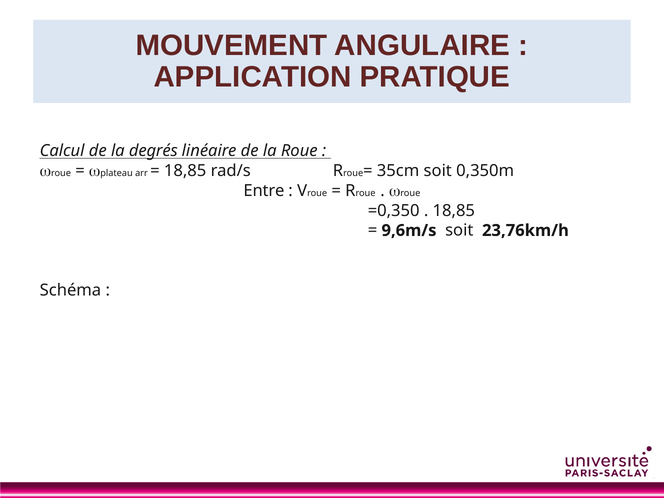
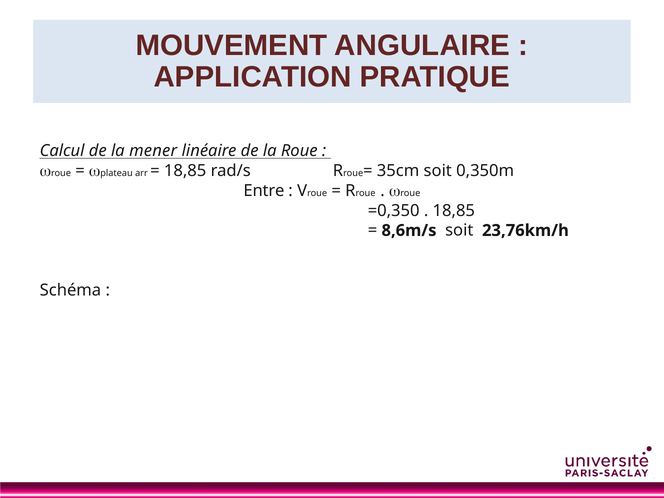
degrés: degrés -> mener
9,6m/s: 9,6m/s -> 8,6m/s
